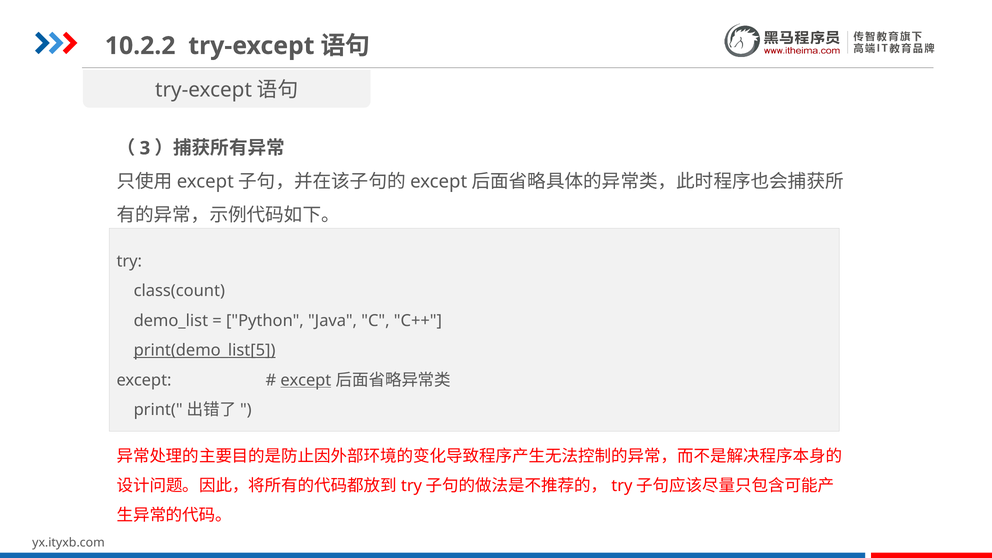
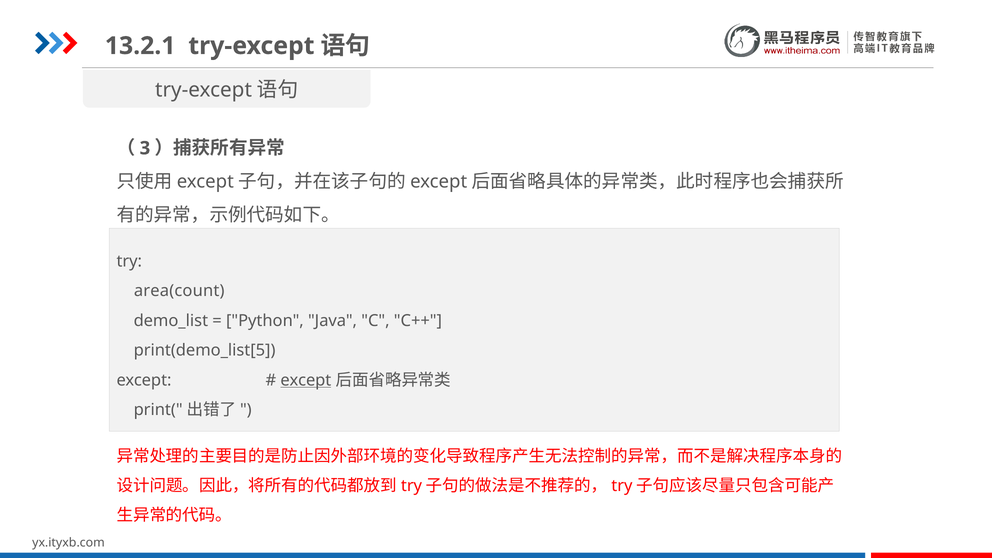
10.2.2: 10.2.2 -> 13.2.1
class(count: class(count -> area(count
print(demo_list[5 underline: present -> none
